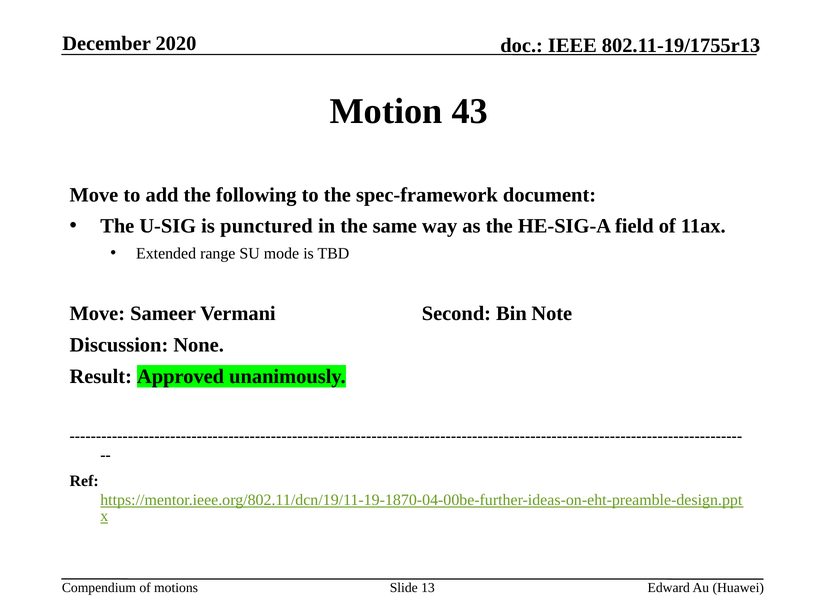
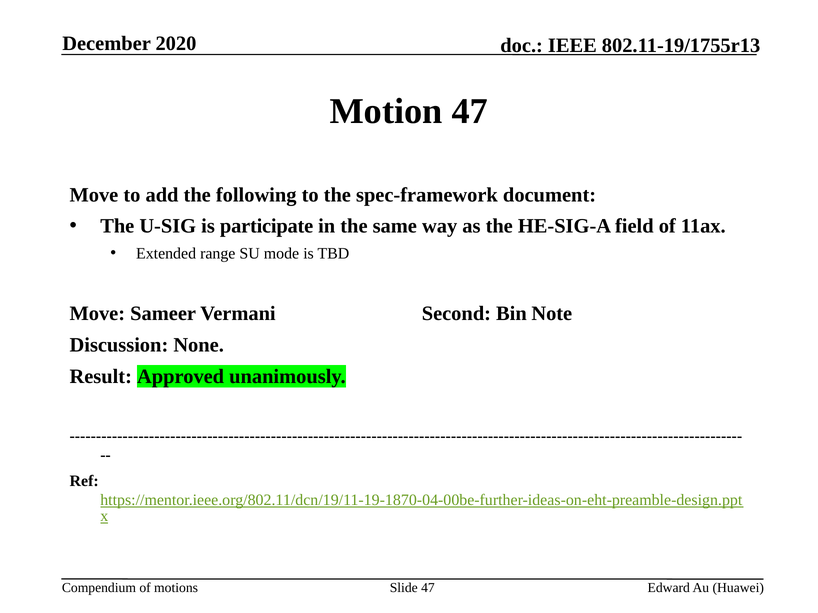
Motion 43: 43 -> 47
punctured: punctured -> participate
Slide 13: 13 -> 47
